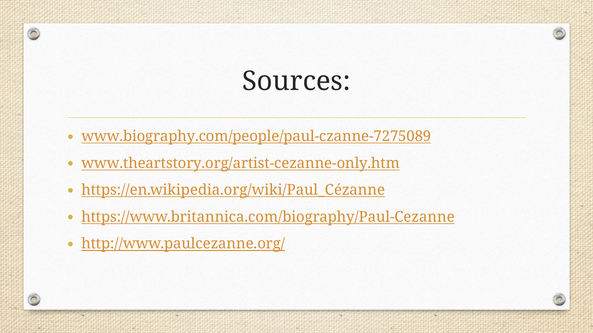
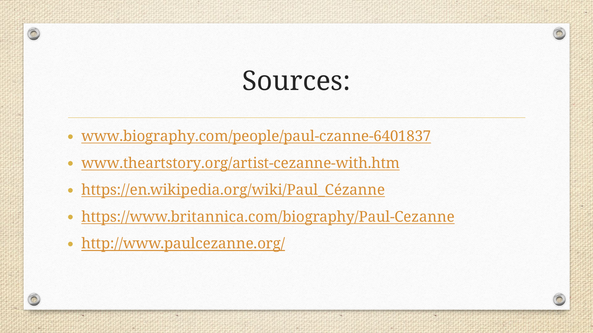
www.biography.com/people/paul-czanne-7275089: www.biography.com/people/paul-czanne-7275089 -> www.biography.com/people/paul-czanne-6401837
www.theartstory.org/artist-cezanne-only.htm: www.theartstory.org/artist-cezanne-only.htm -> www.theartstory.org/artist-cezanne-with.htm
